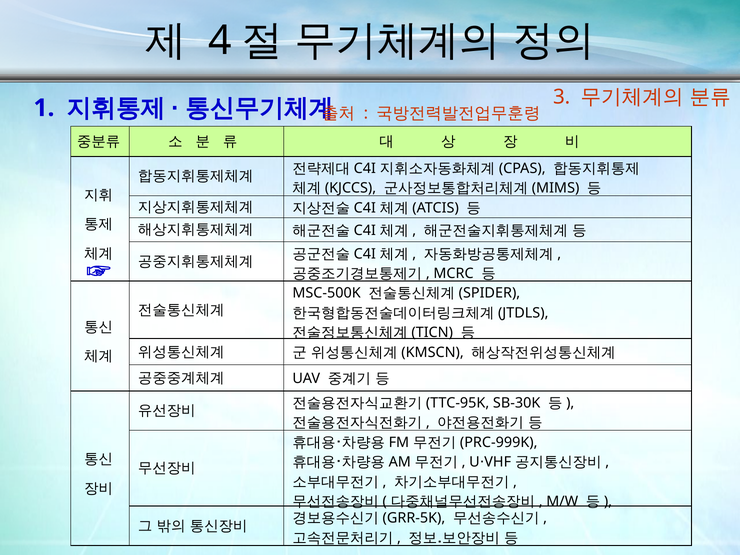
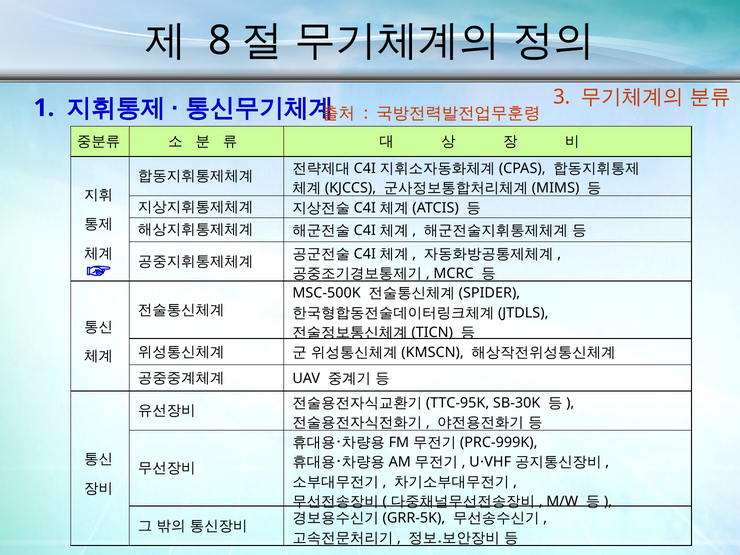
4: 4 -> 8
